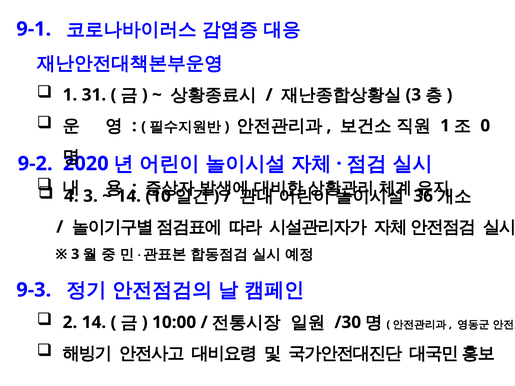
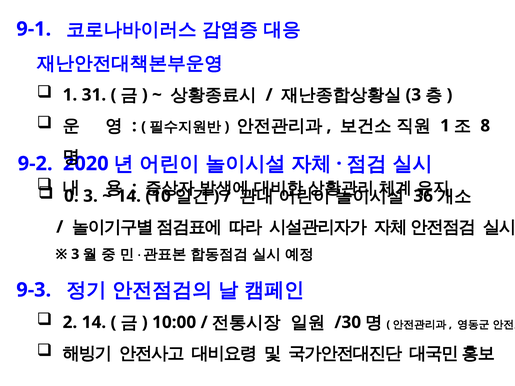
0: 0 -> 8
4: 4 -> 0
